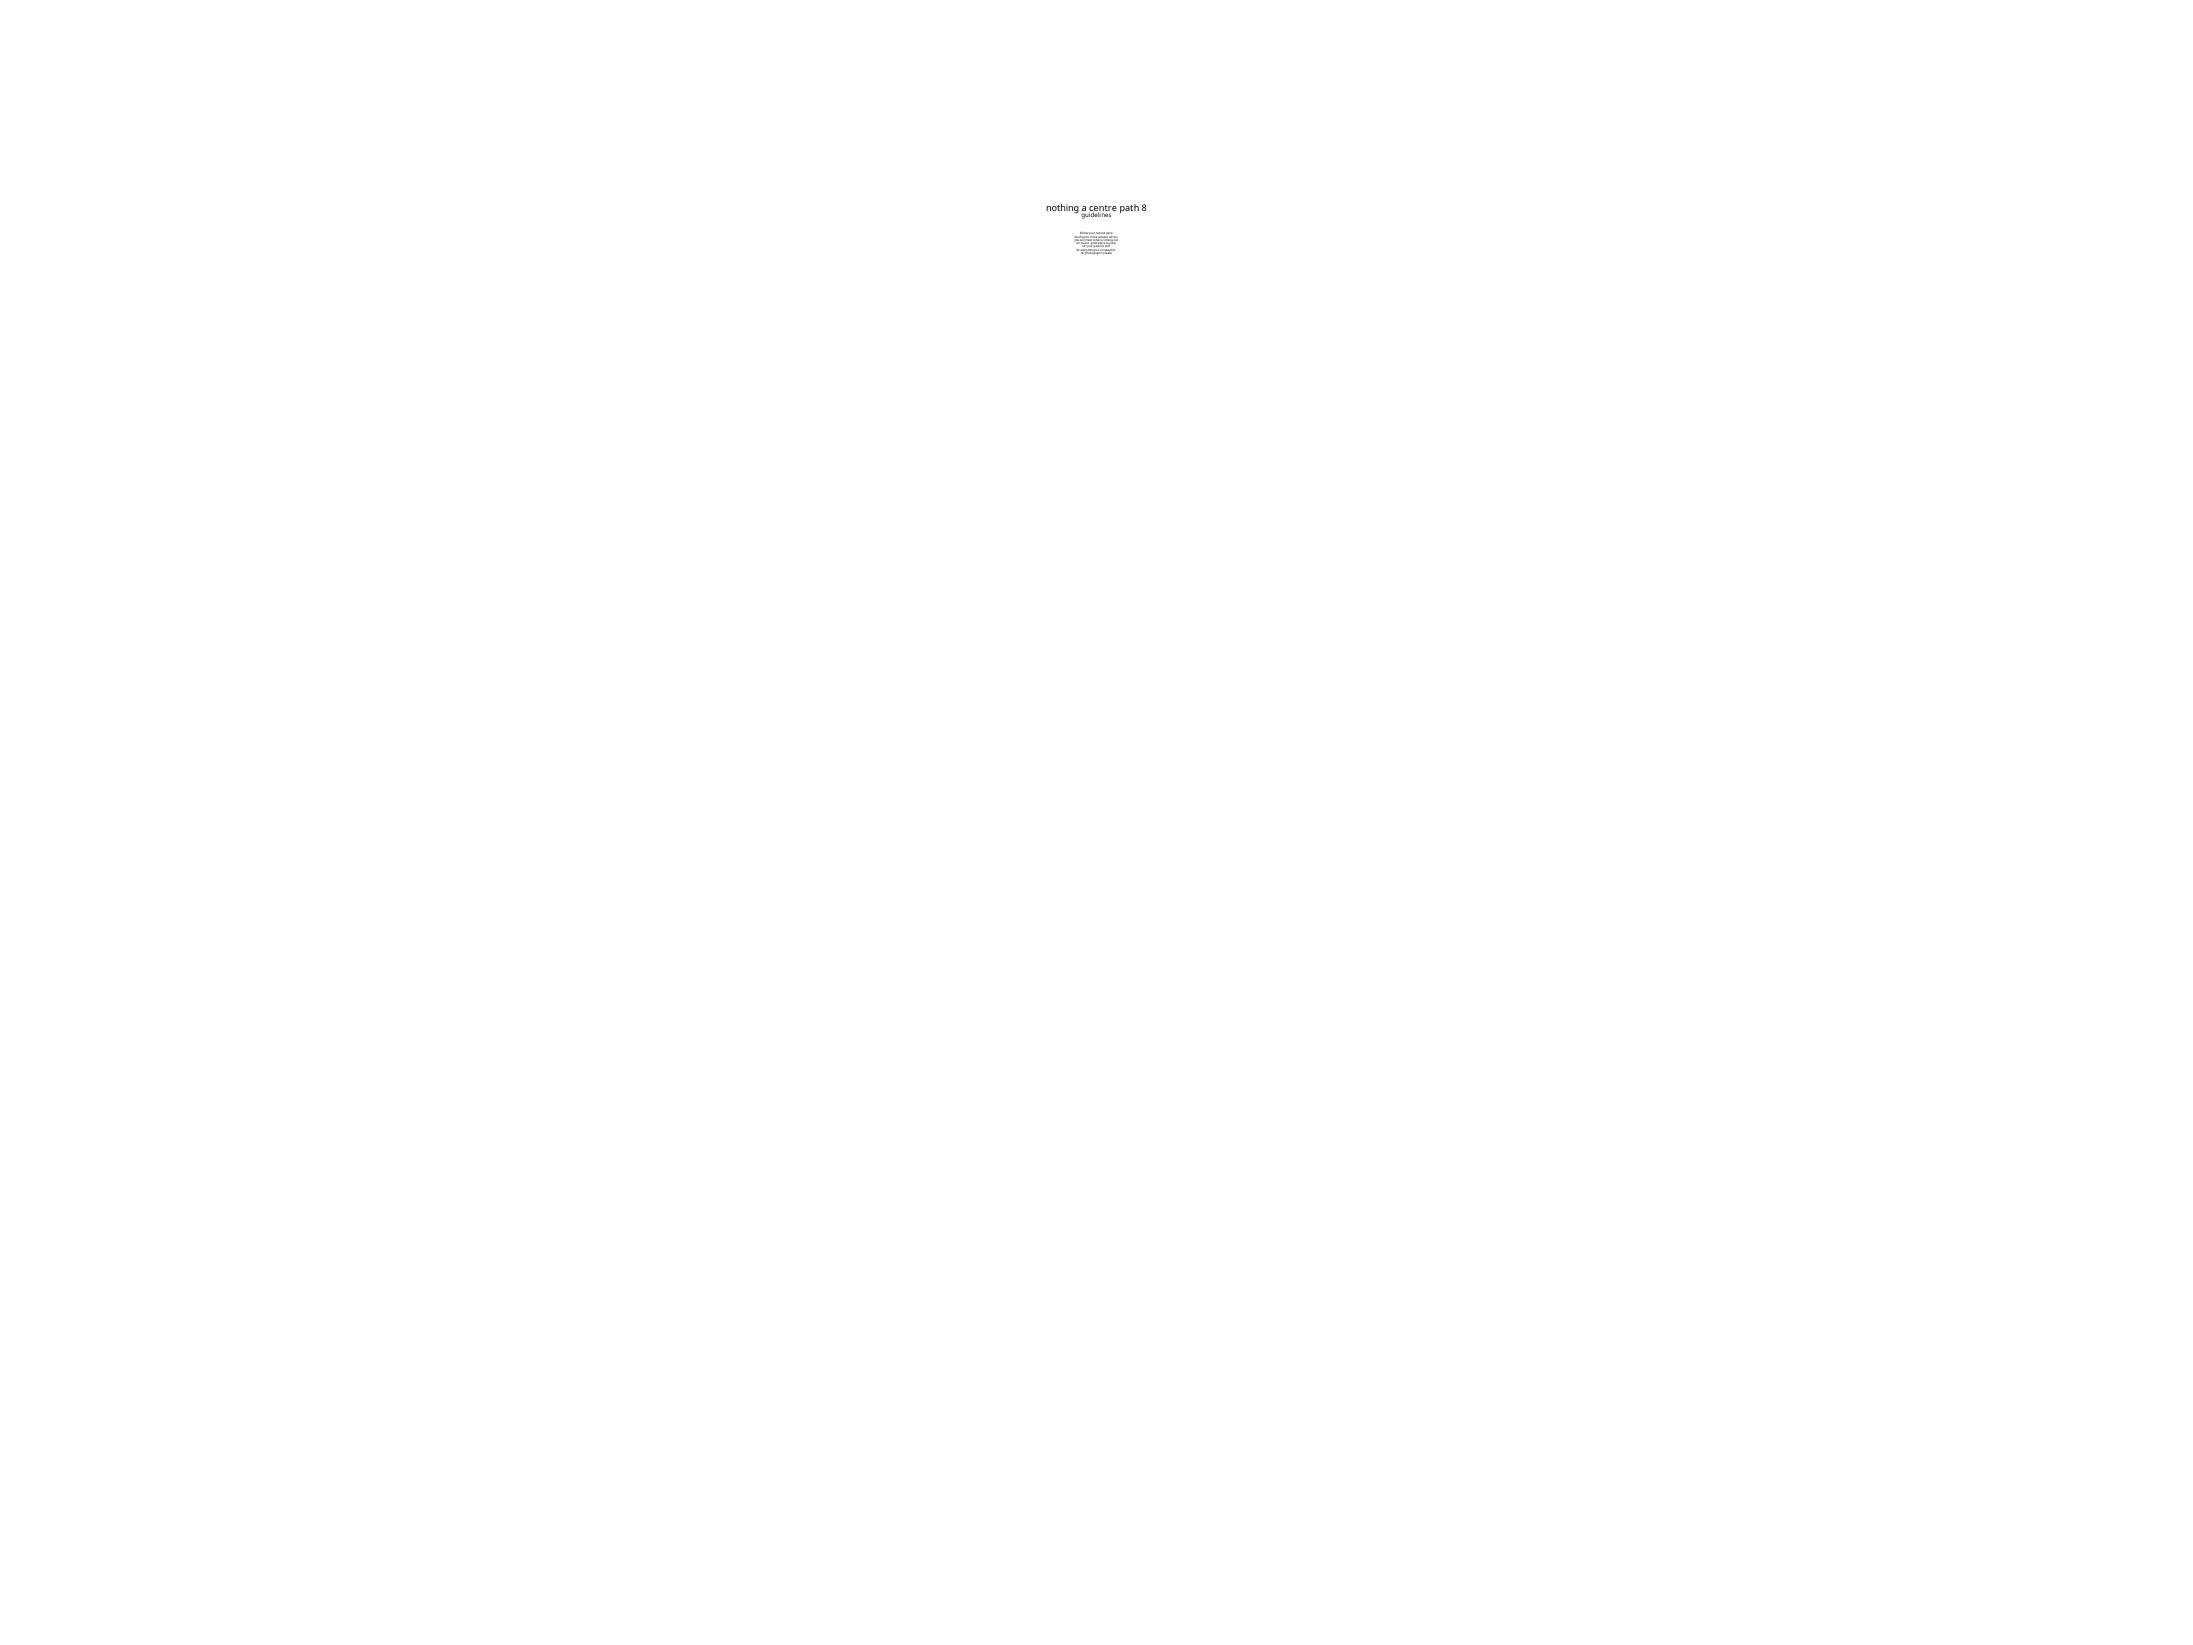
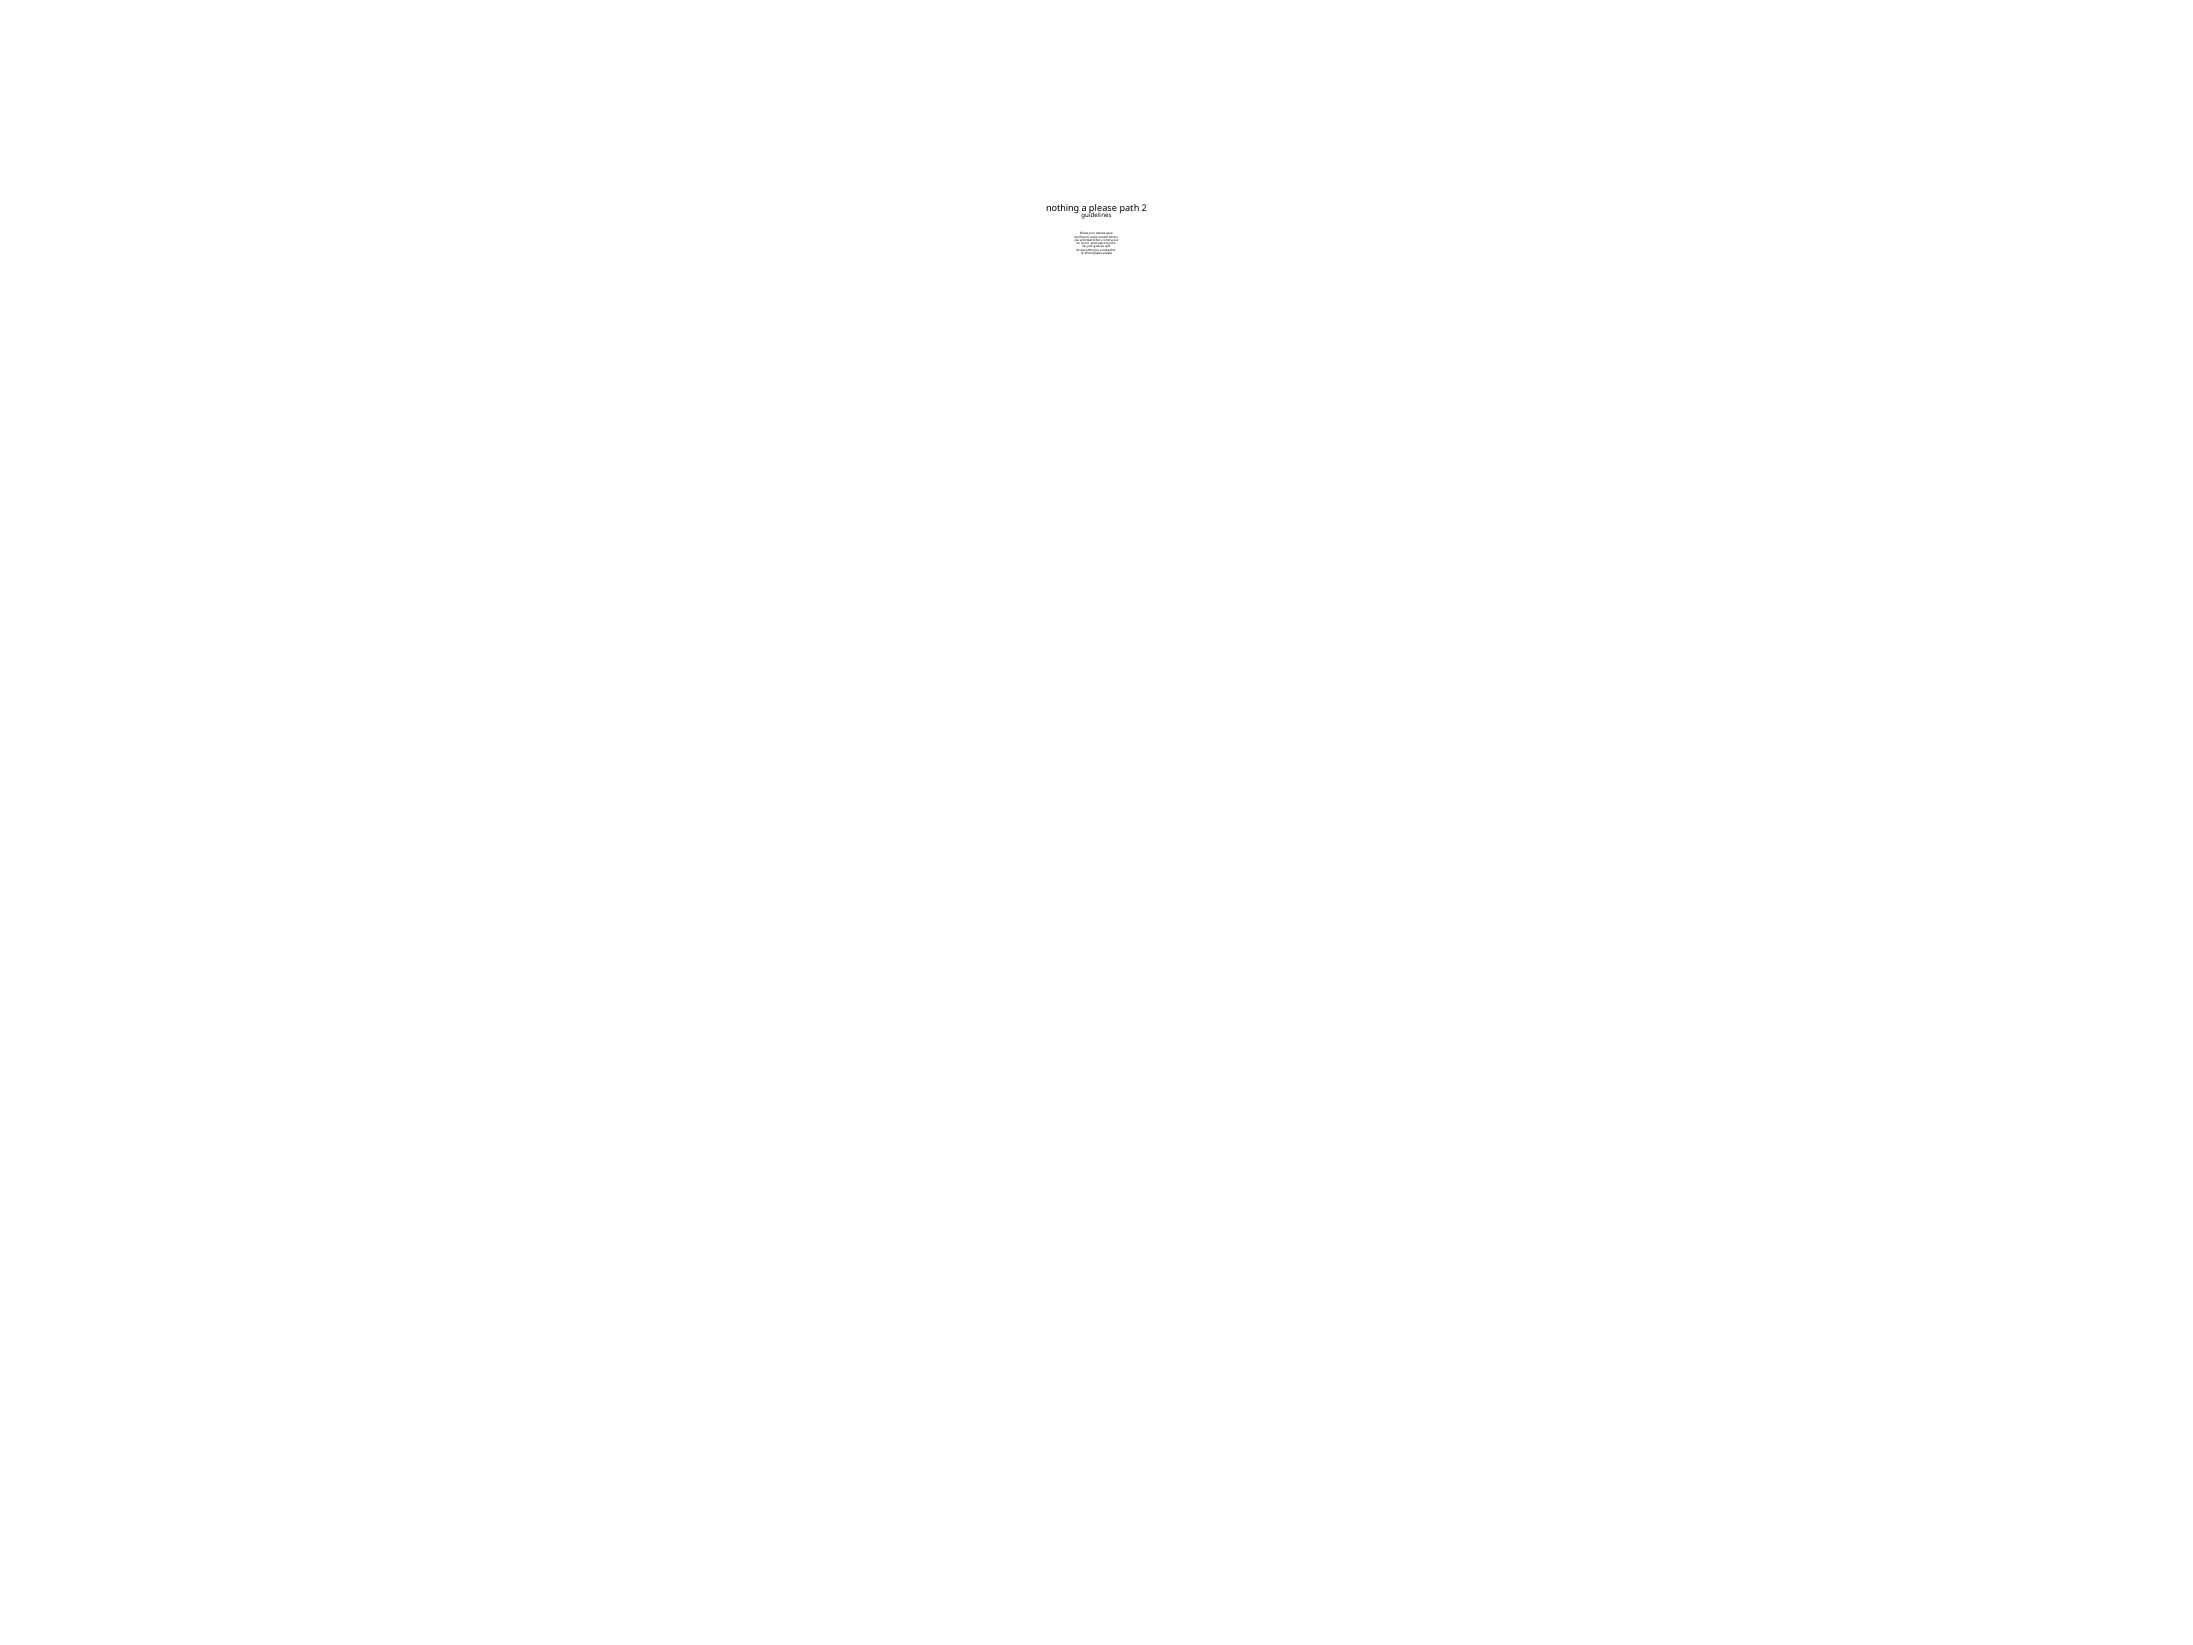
a centre: centre -> please
8: 8 -> 2
